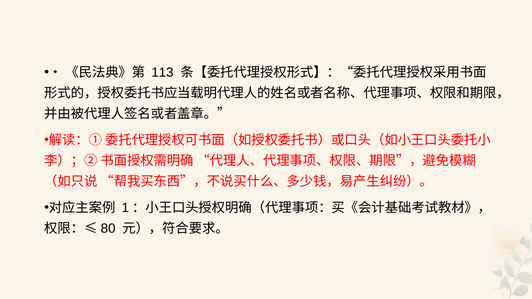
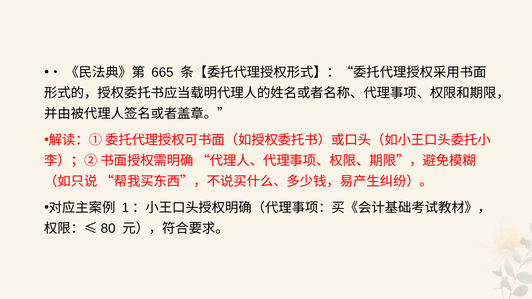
113: 113 -> 665
